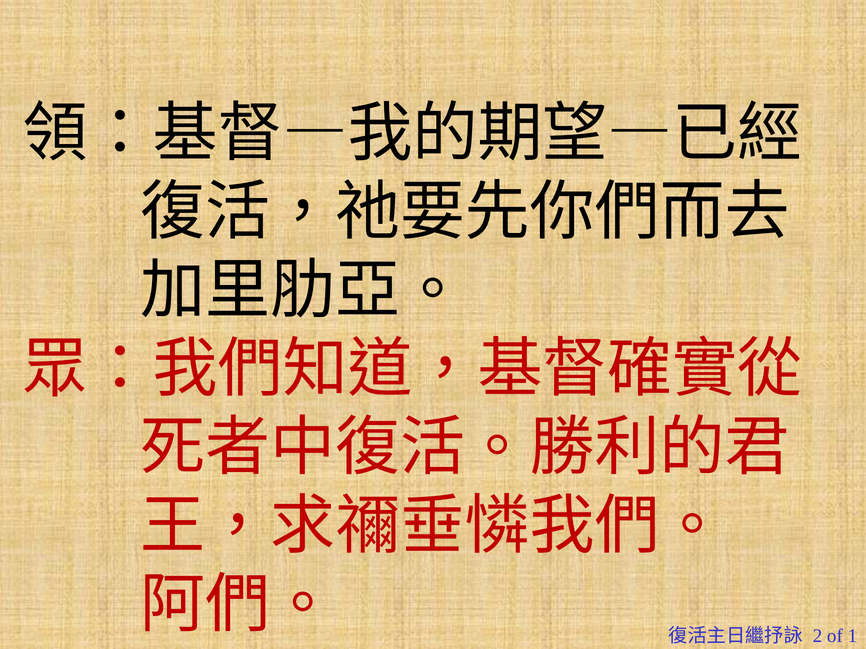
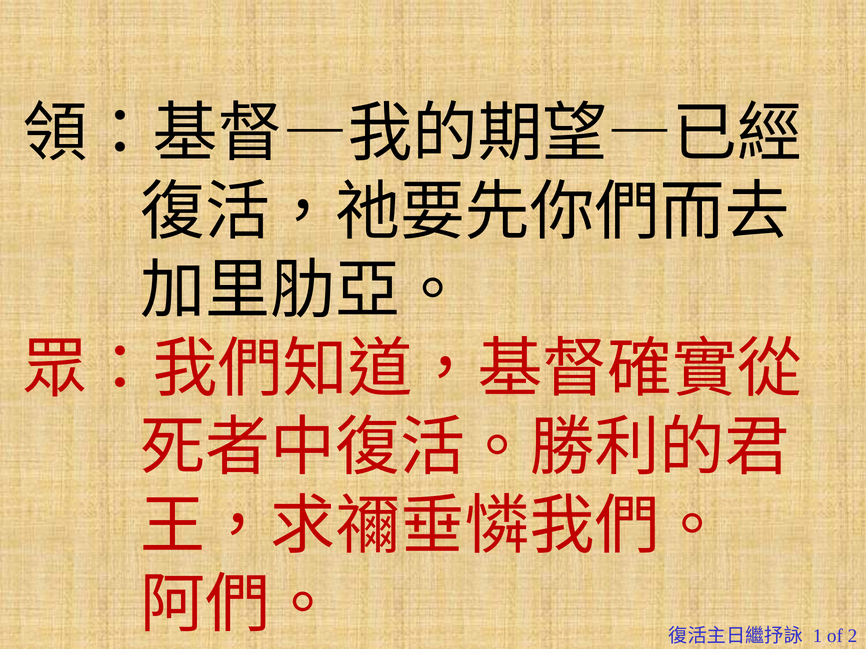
2: 2 -> 1
1: 1 -> 2
